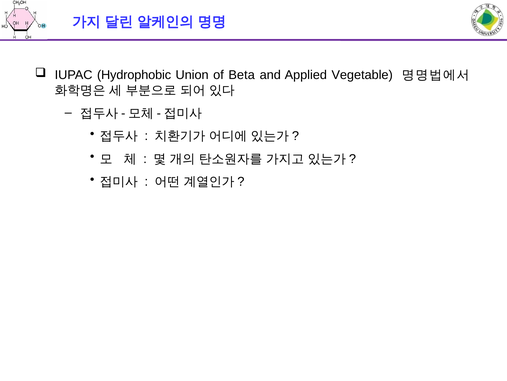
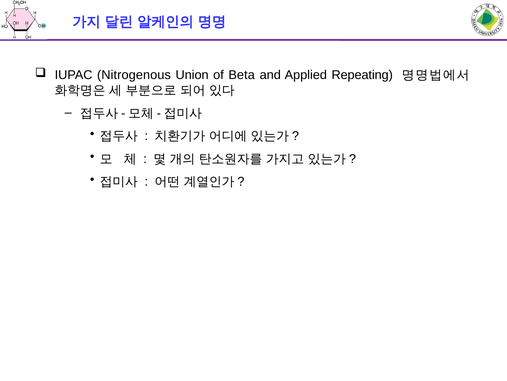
Hydrophobic: Hydrophobic -> Nitrogenous
Vegetable: Vegetable -> Repeating
